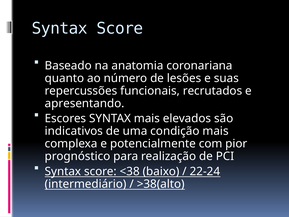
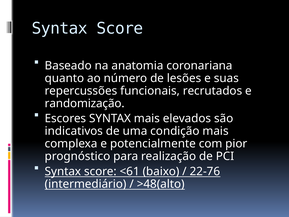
apresentando: apresentando -> randomização
<38: <38 -> <61
22-24: 22-24 -> 22-76
>38(alto: >38(alto -> >48(alto
